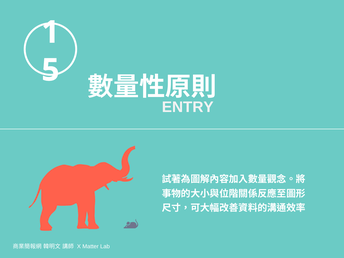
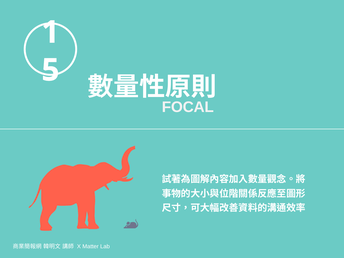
ENTRY: ENTRY -> FOCAL
